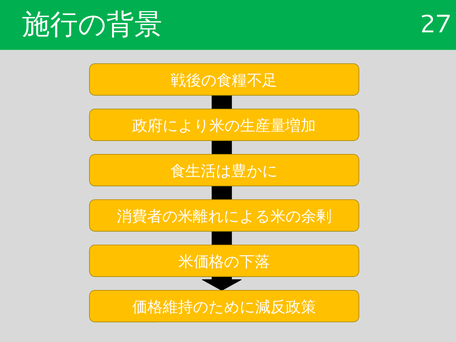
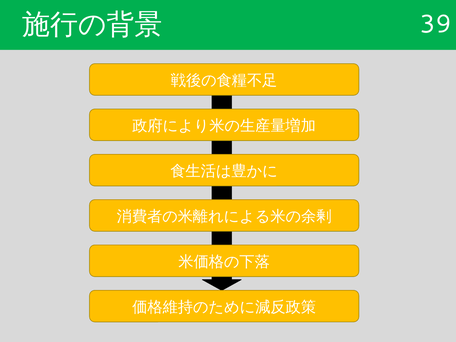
27: 27 -> 39
